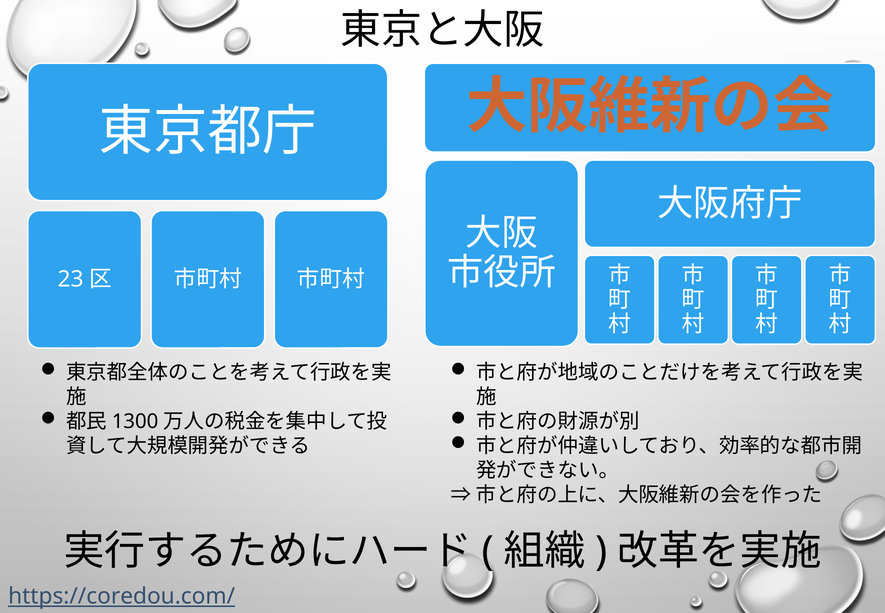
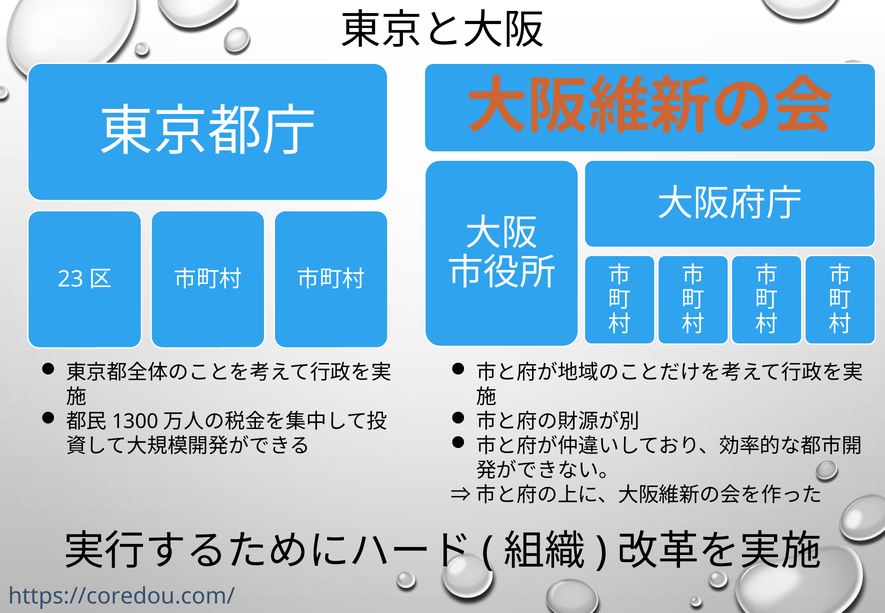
https://coredou.com/ underline: present -> none
